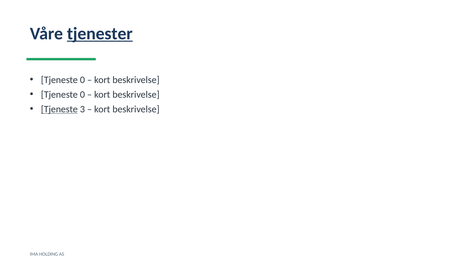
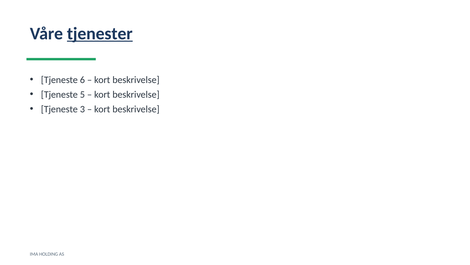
0 at (82, 80): 0 -> 6
0 at (82, 94): 0 -> 5
Tjeneste at (59, 109) underline: present -> none
